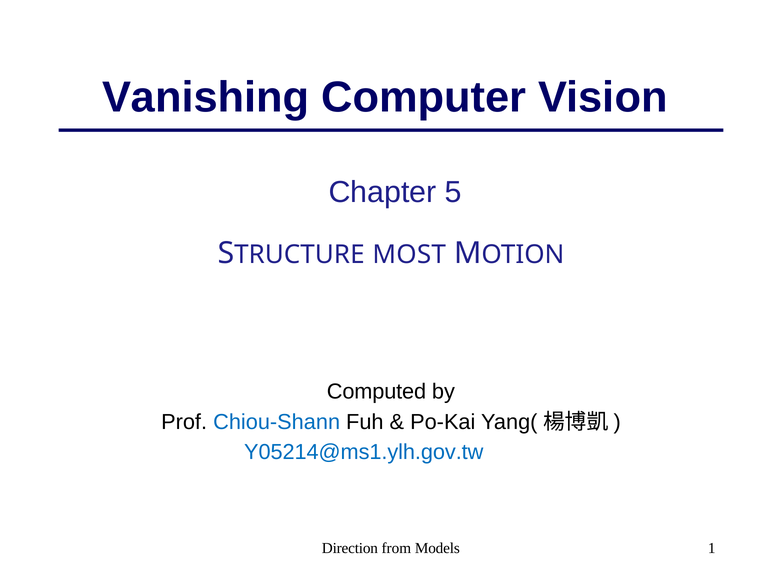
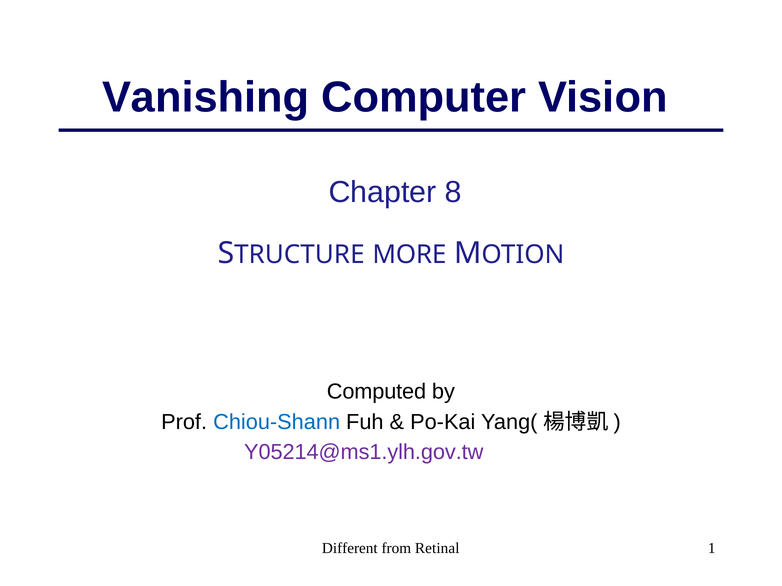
5: 5 -> 8
MOST: MOST -> MORE
Y05214@ms1.ylh.gov.tw colour: blue -> purple
Direction: Direction -> Different
Models: Models -> Retinal
